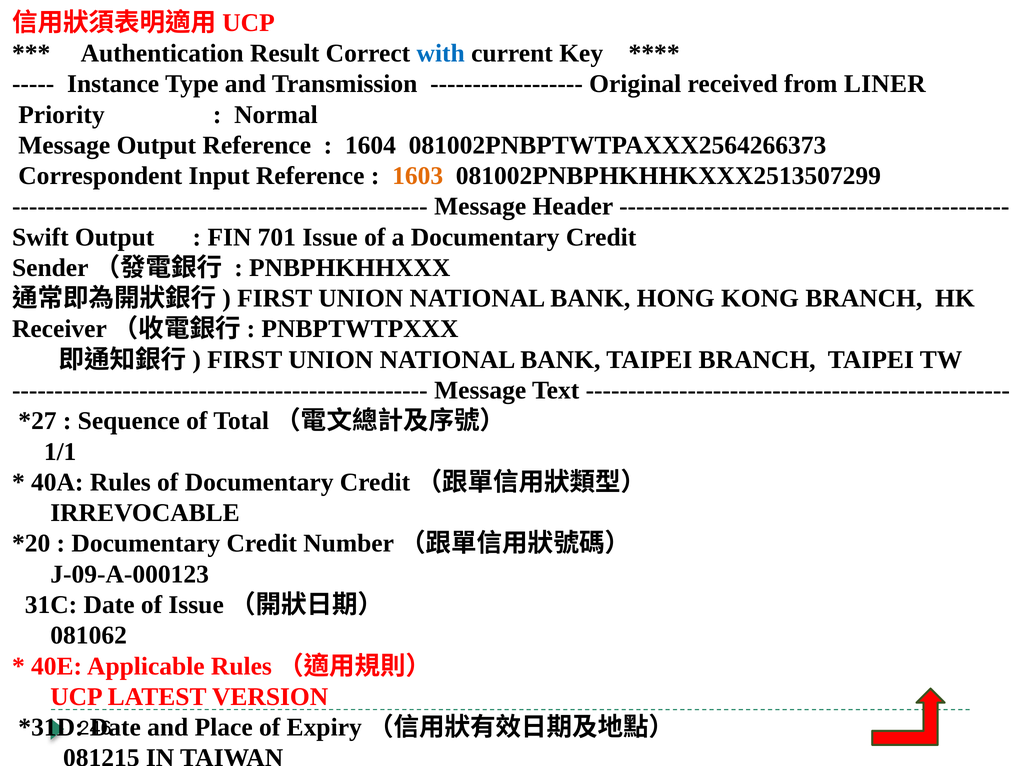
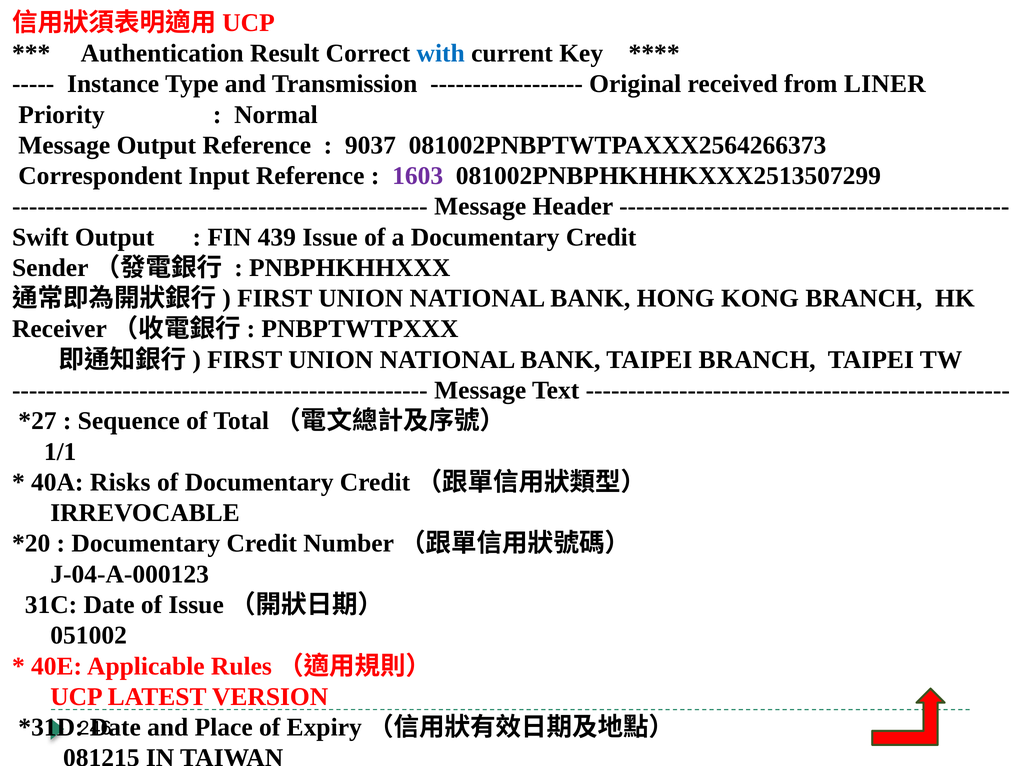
1604: 1604 -> 9037
1603 colour: orange -> purple
701: 701 -> 439
40A Rules: Rules -> Risks
J-09-A-000123: J-09-A-000123 -> J-04-A-000123
081062: 081062 -> 051002
